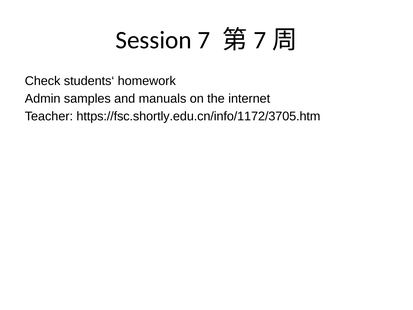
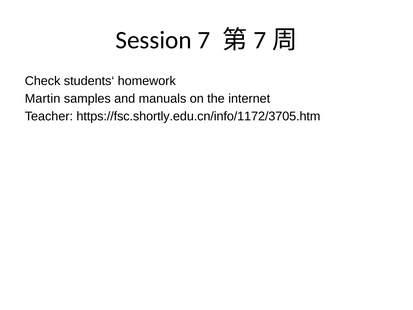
Admin: Admin -> Martin
